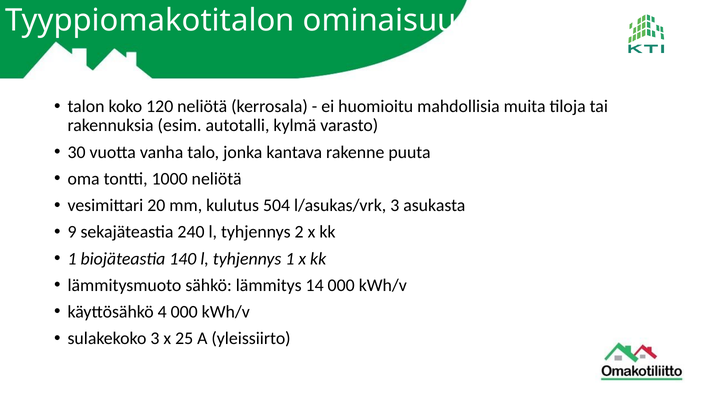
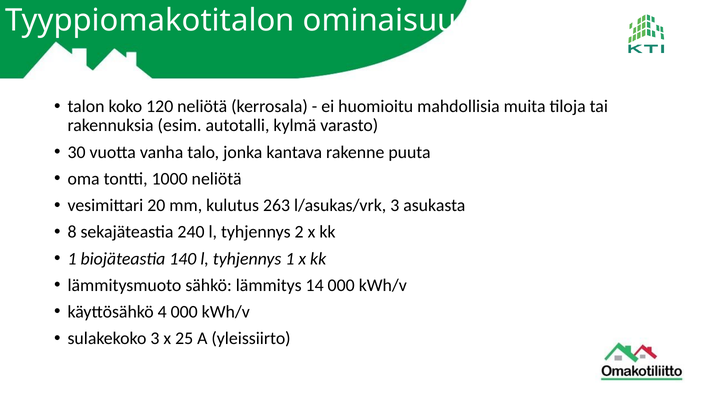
504: 504 -> 263
9: 9 -> 8
